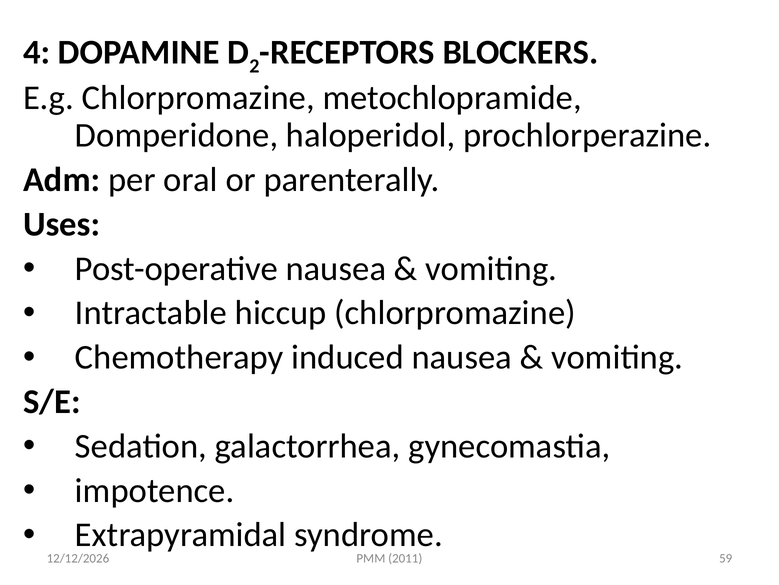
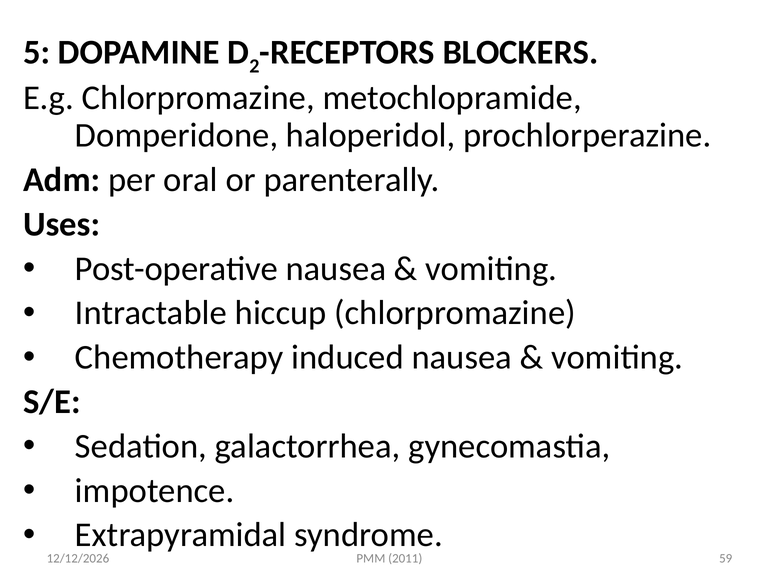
4: 4 -> 5
